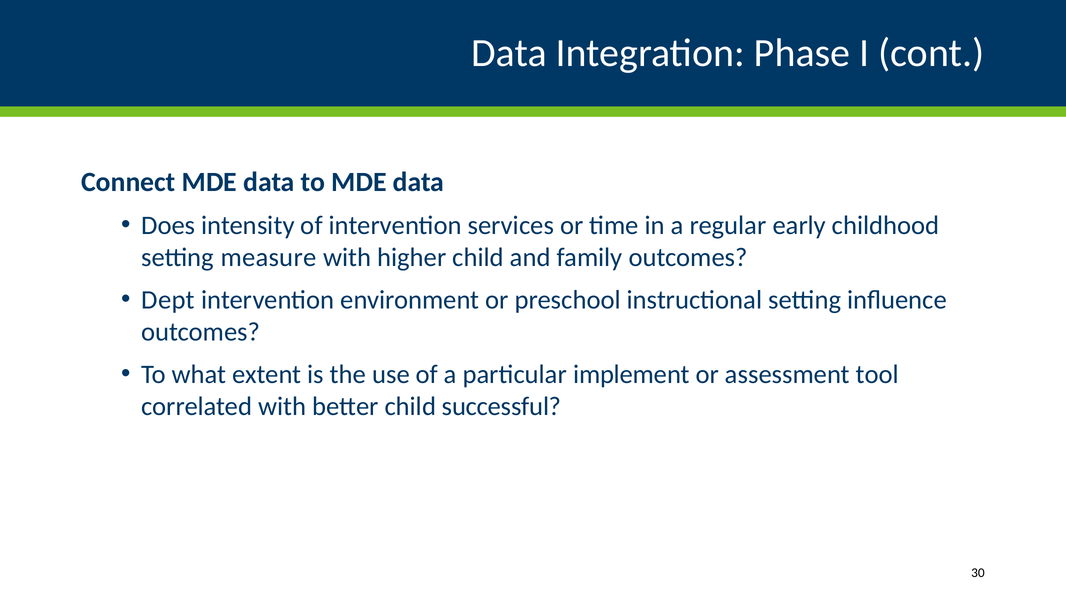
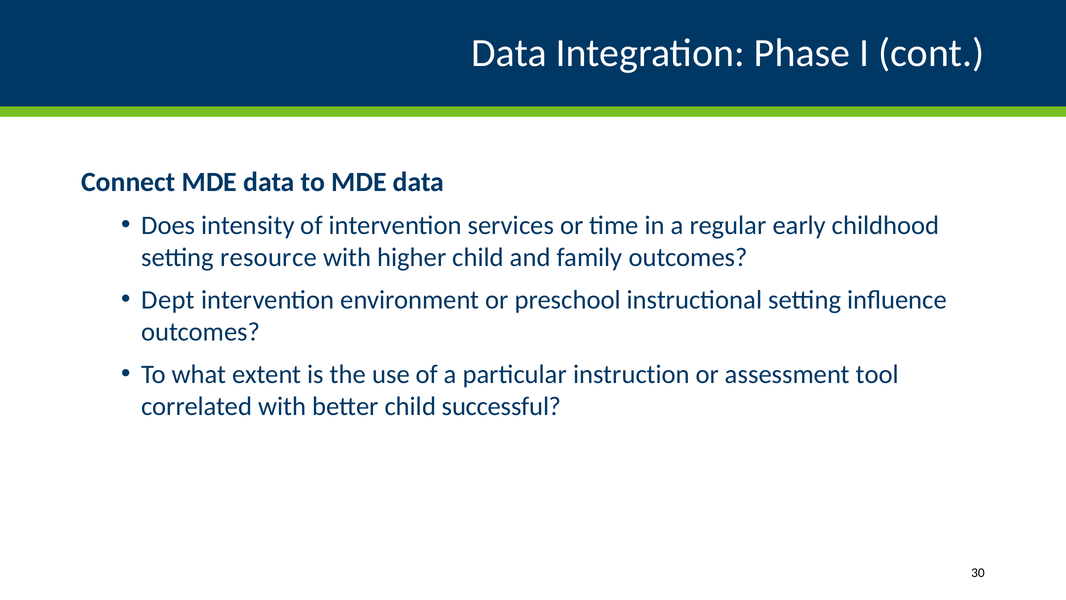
measure: measure -> resource
implement: implement -> instruction
